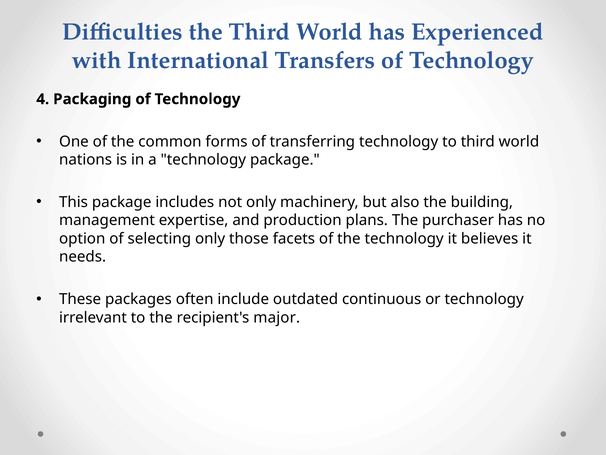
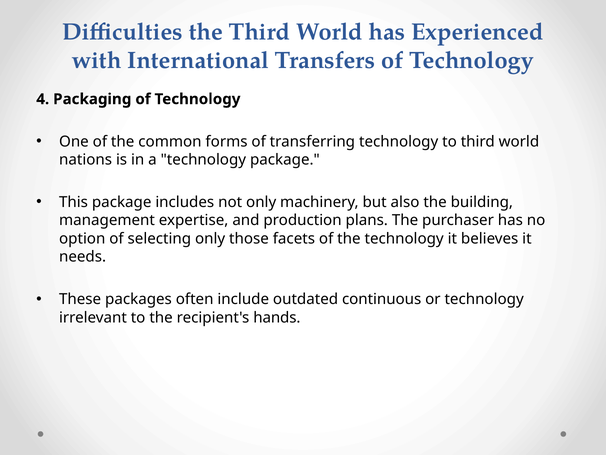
major: major -> hands
